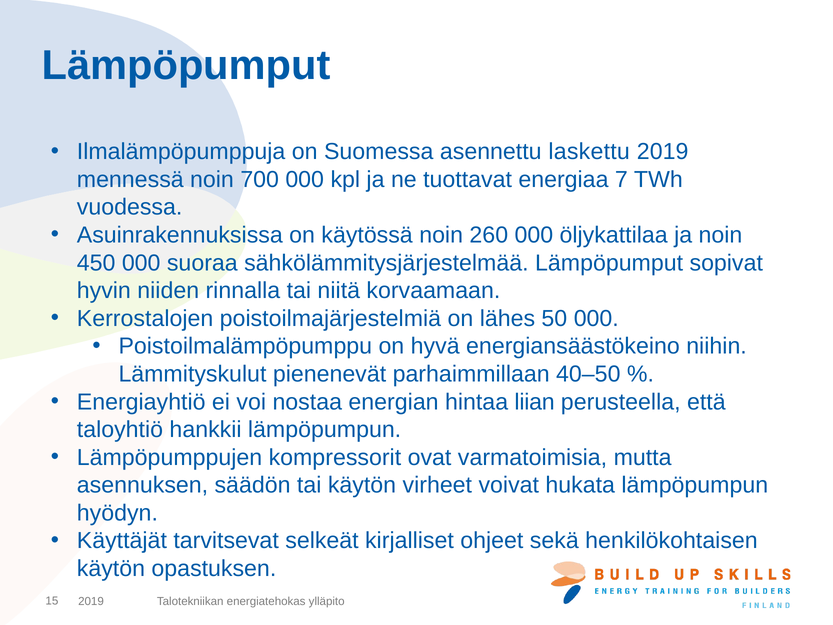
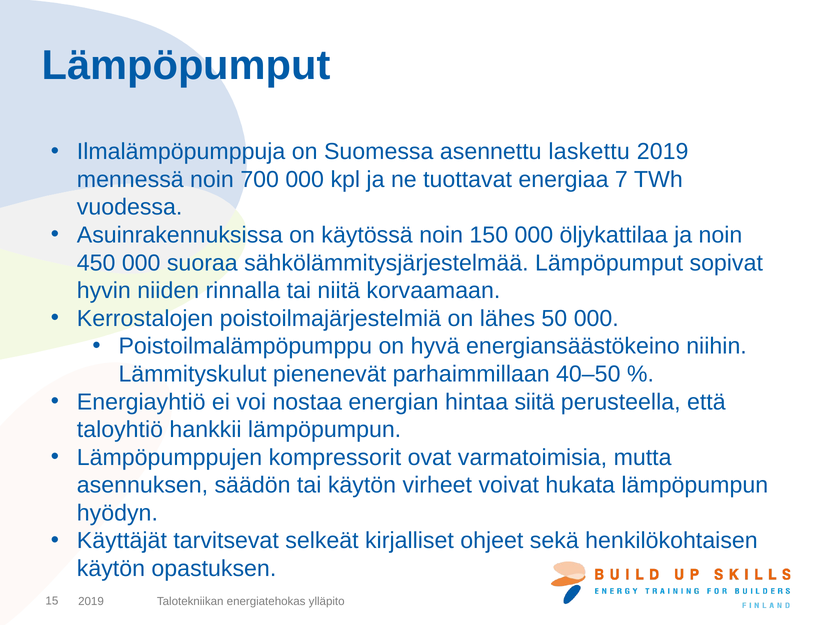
260: 260 -> 150
liian: liian -> siitä
